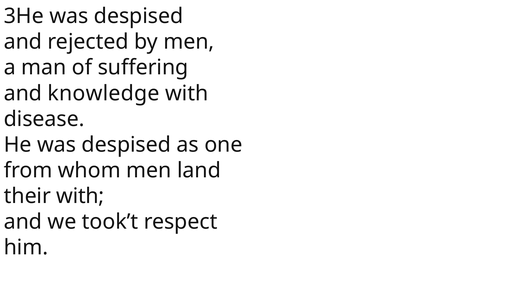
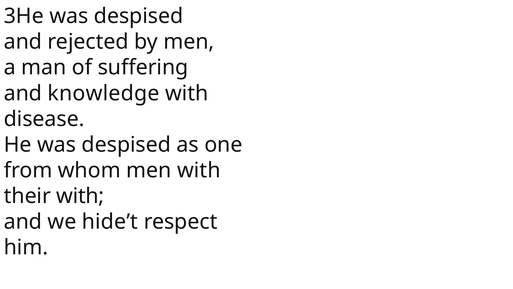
men land: land -> with
took’t: took’t -> hide’t
